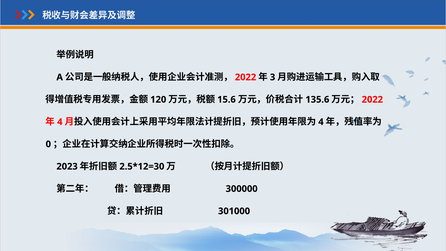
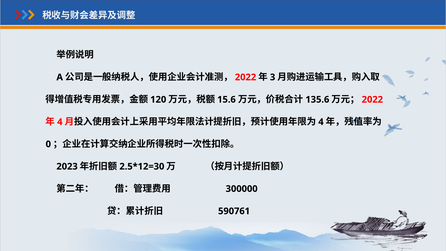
301000: 301000 -> 590761
